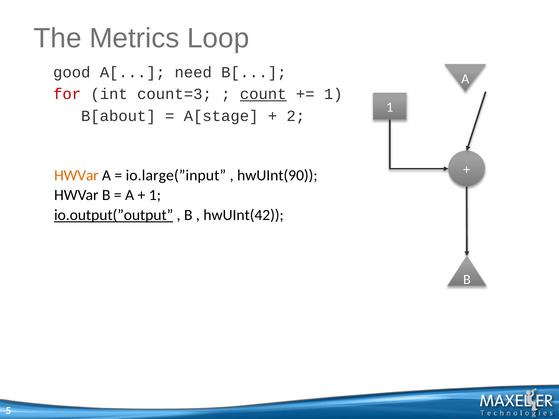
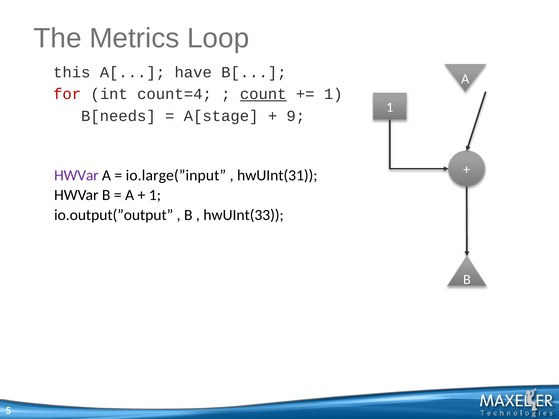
good: good -> this
need: need -> have
count=3: count=3 -> count=4
B[about: B[about -> B[needs
2: 2 -> 9
HWVar at (76, 175) colour: orange -> purple
hwUInt(90: hwUInt(90 -> hwUInt(31
io.output(”output underline: present -> none
hwUInt(42: hwUInt(42 -> hwUInt(33
